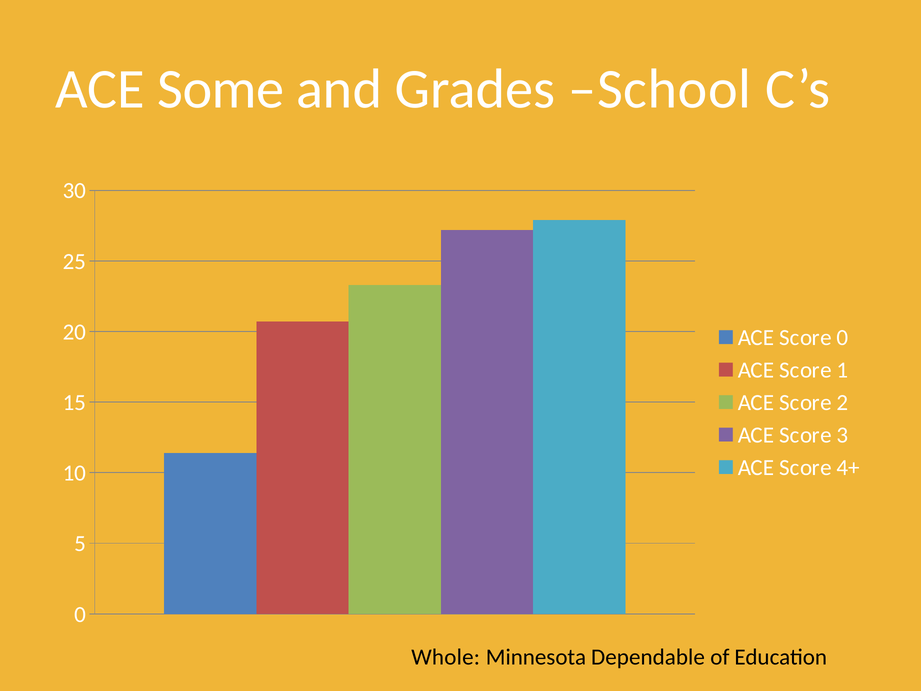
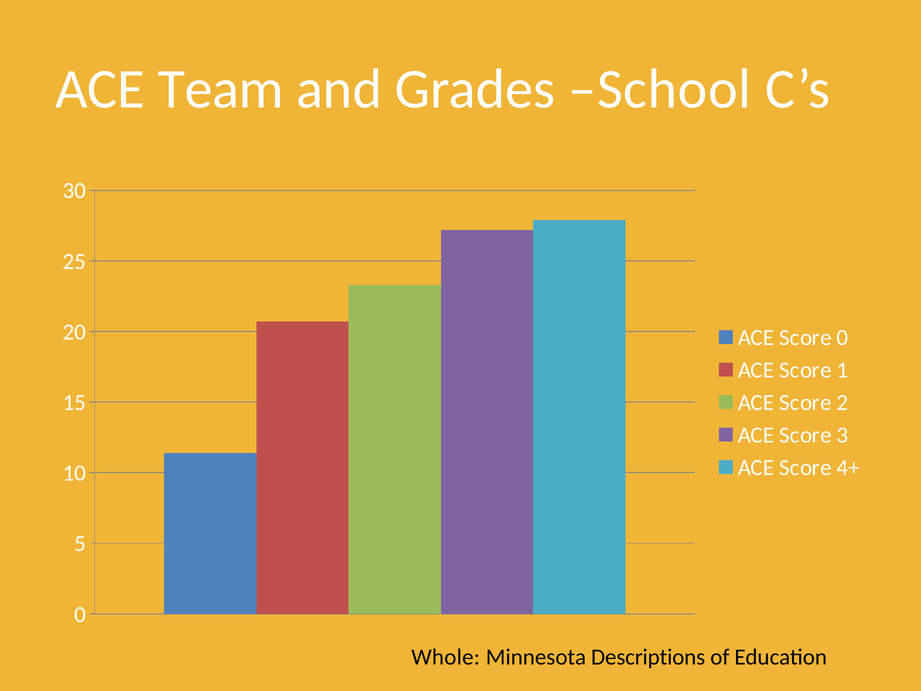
Some: Some -> Team
Dependable: Dependable -> Descriptions
